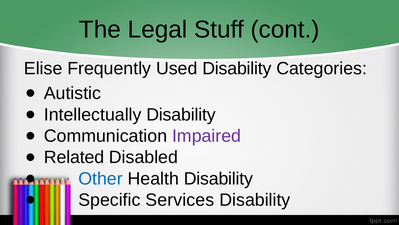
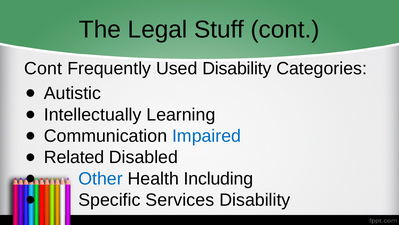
Elise at (43, 68): Elise -> Cont
Intellectually Disability: Disability -> Learning
Impaired colour: purple -> blue
Health Disability: Disability -> Including
